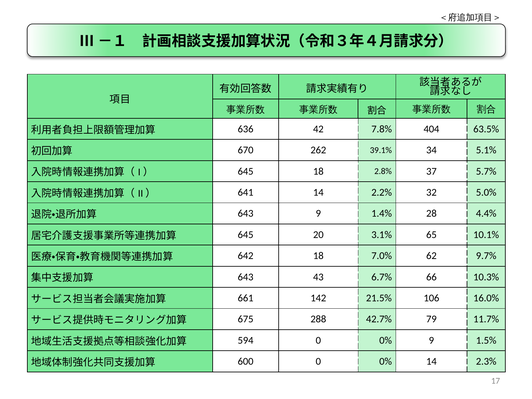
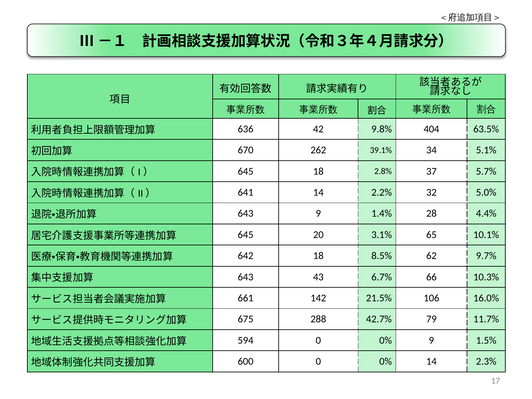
7.8%: 7.8% -> 9.8%
7.0%: 7.0% -> 8.5%
